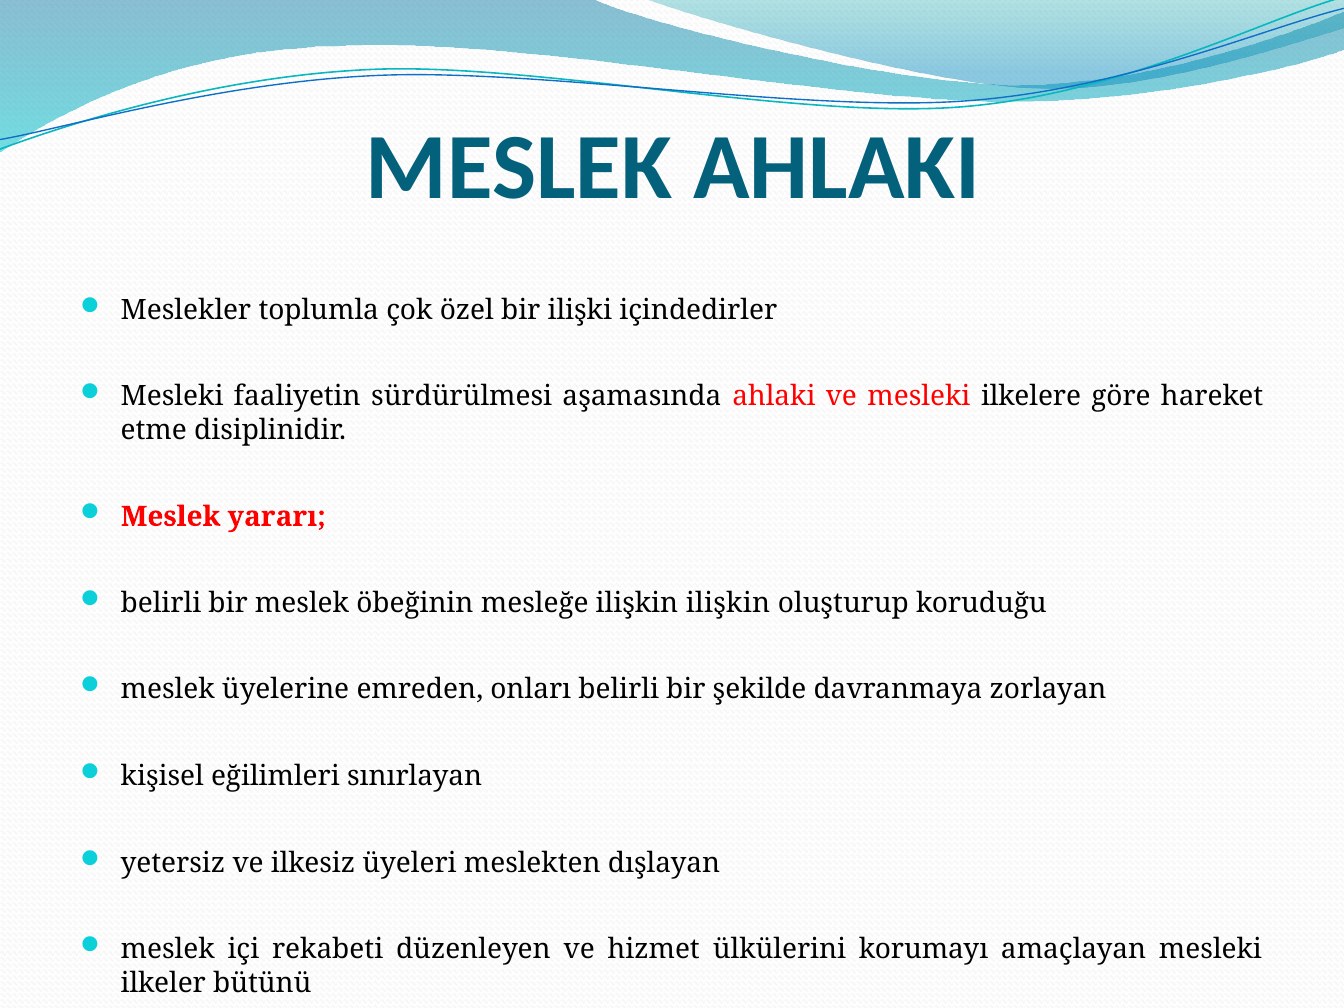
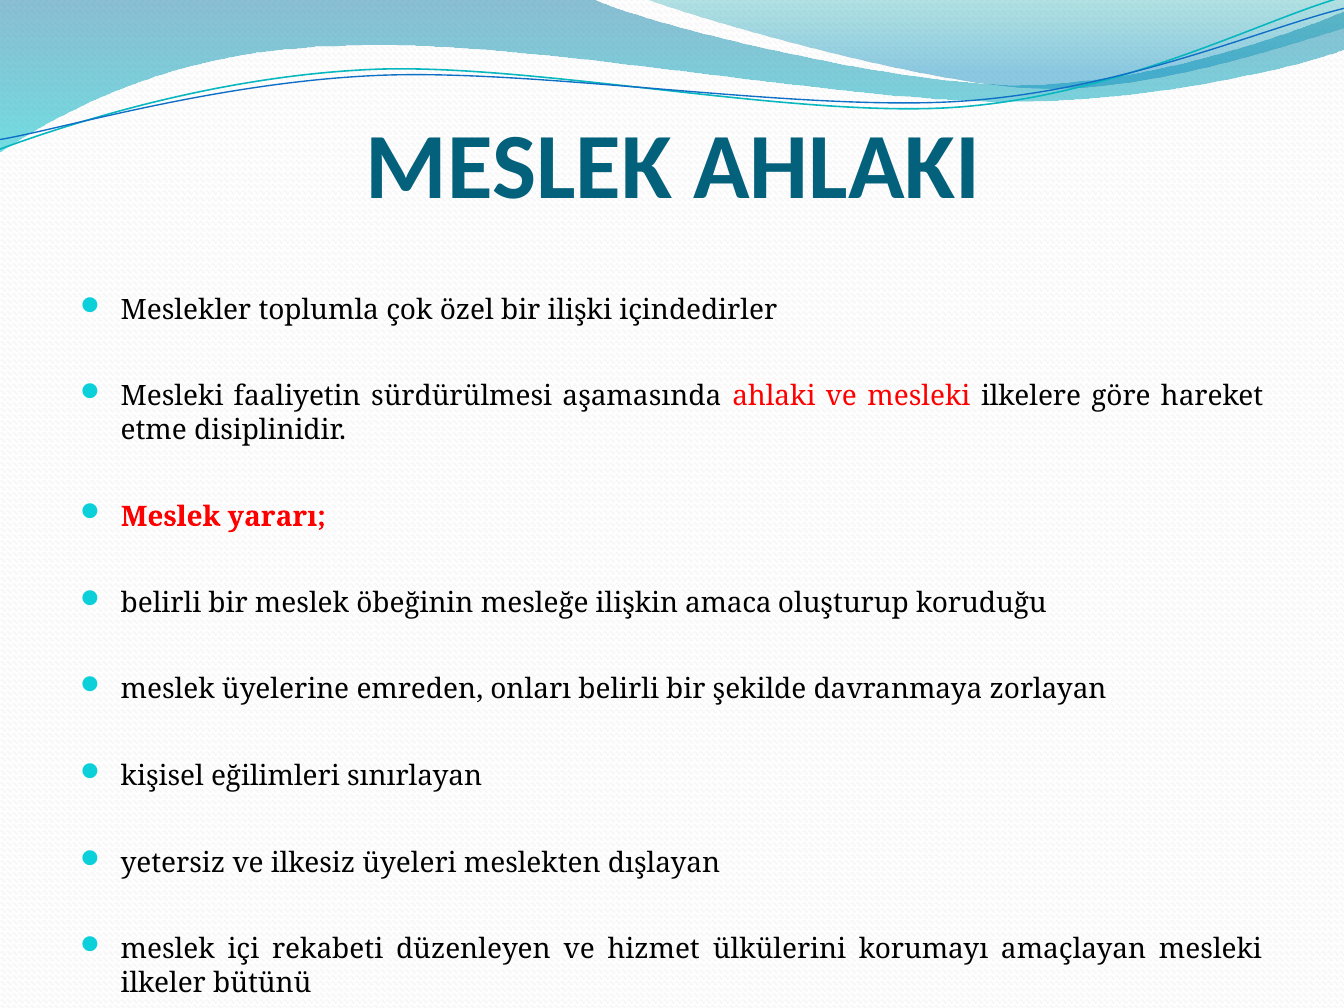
ilişkin ilişkin: ilişkin -> amaca
